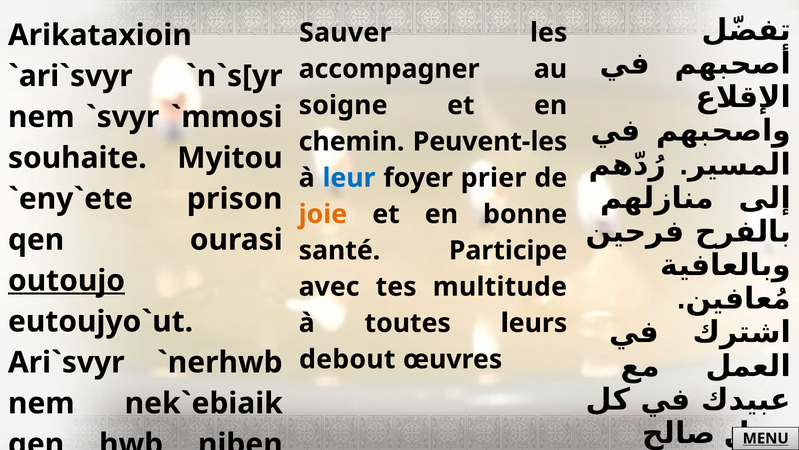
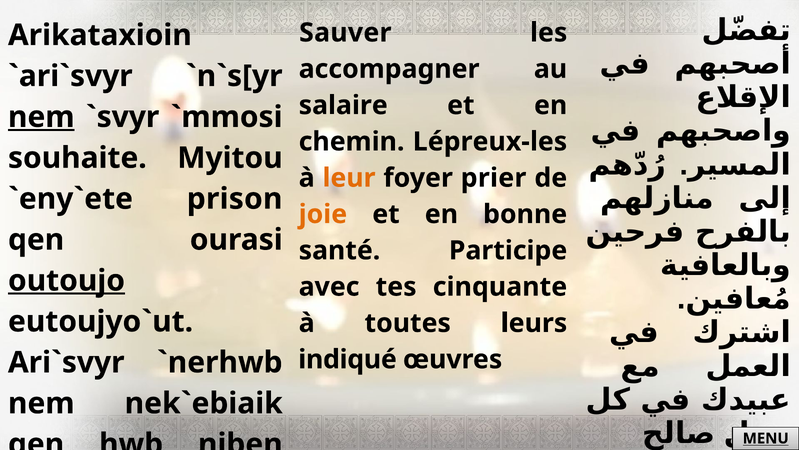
soigne: soigne -> salaire
nem at (41, 117) underline: none -> present
Peuvent-les: Peuvent-les -> Lépreux-les
leur colour: blue -> orange
multitude: multitude -> cinquante
debout: debout -> indiqué
